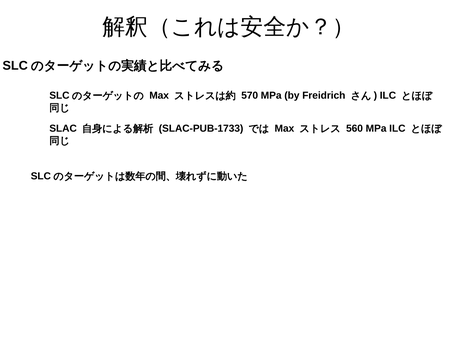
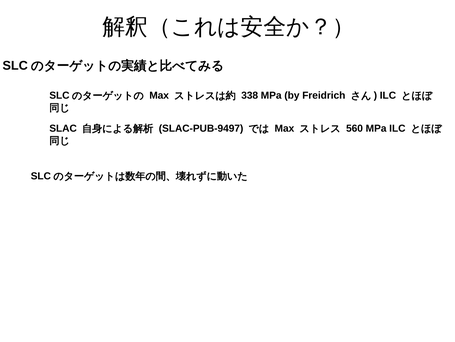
570: 570 -> 338
SLAC-PUB-1733: SLAC-PUB-1733 -> SLAC-PUB-9497
